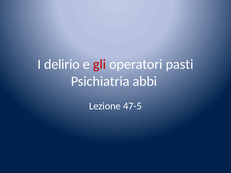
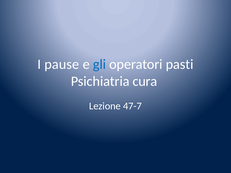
delirio: delirio -> pause
gli colour: red -> blue
abbi: abbi -> cura
47-5: 47-5 -> 47-7
